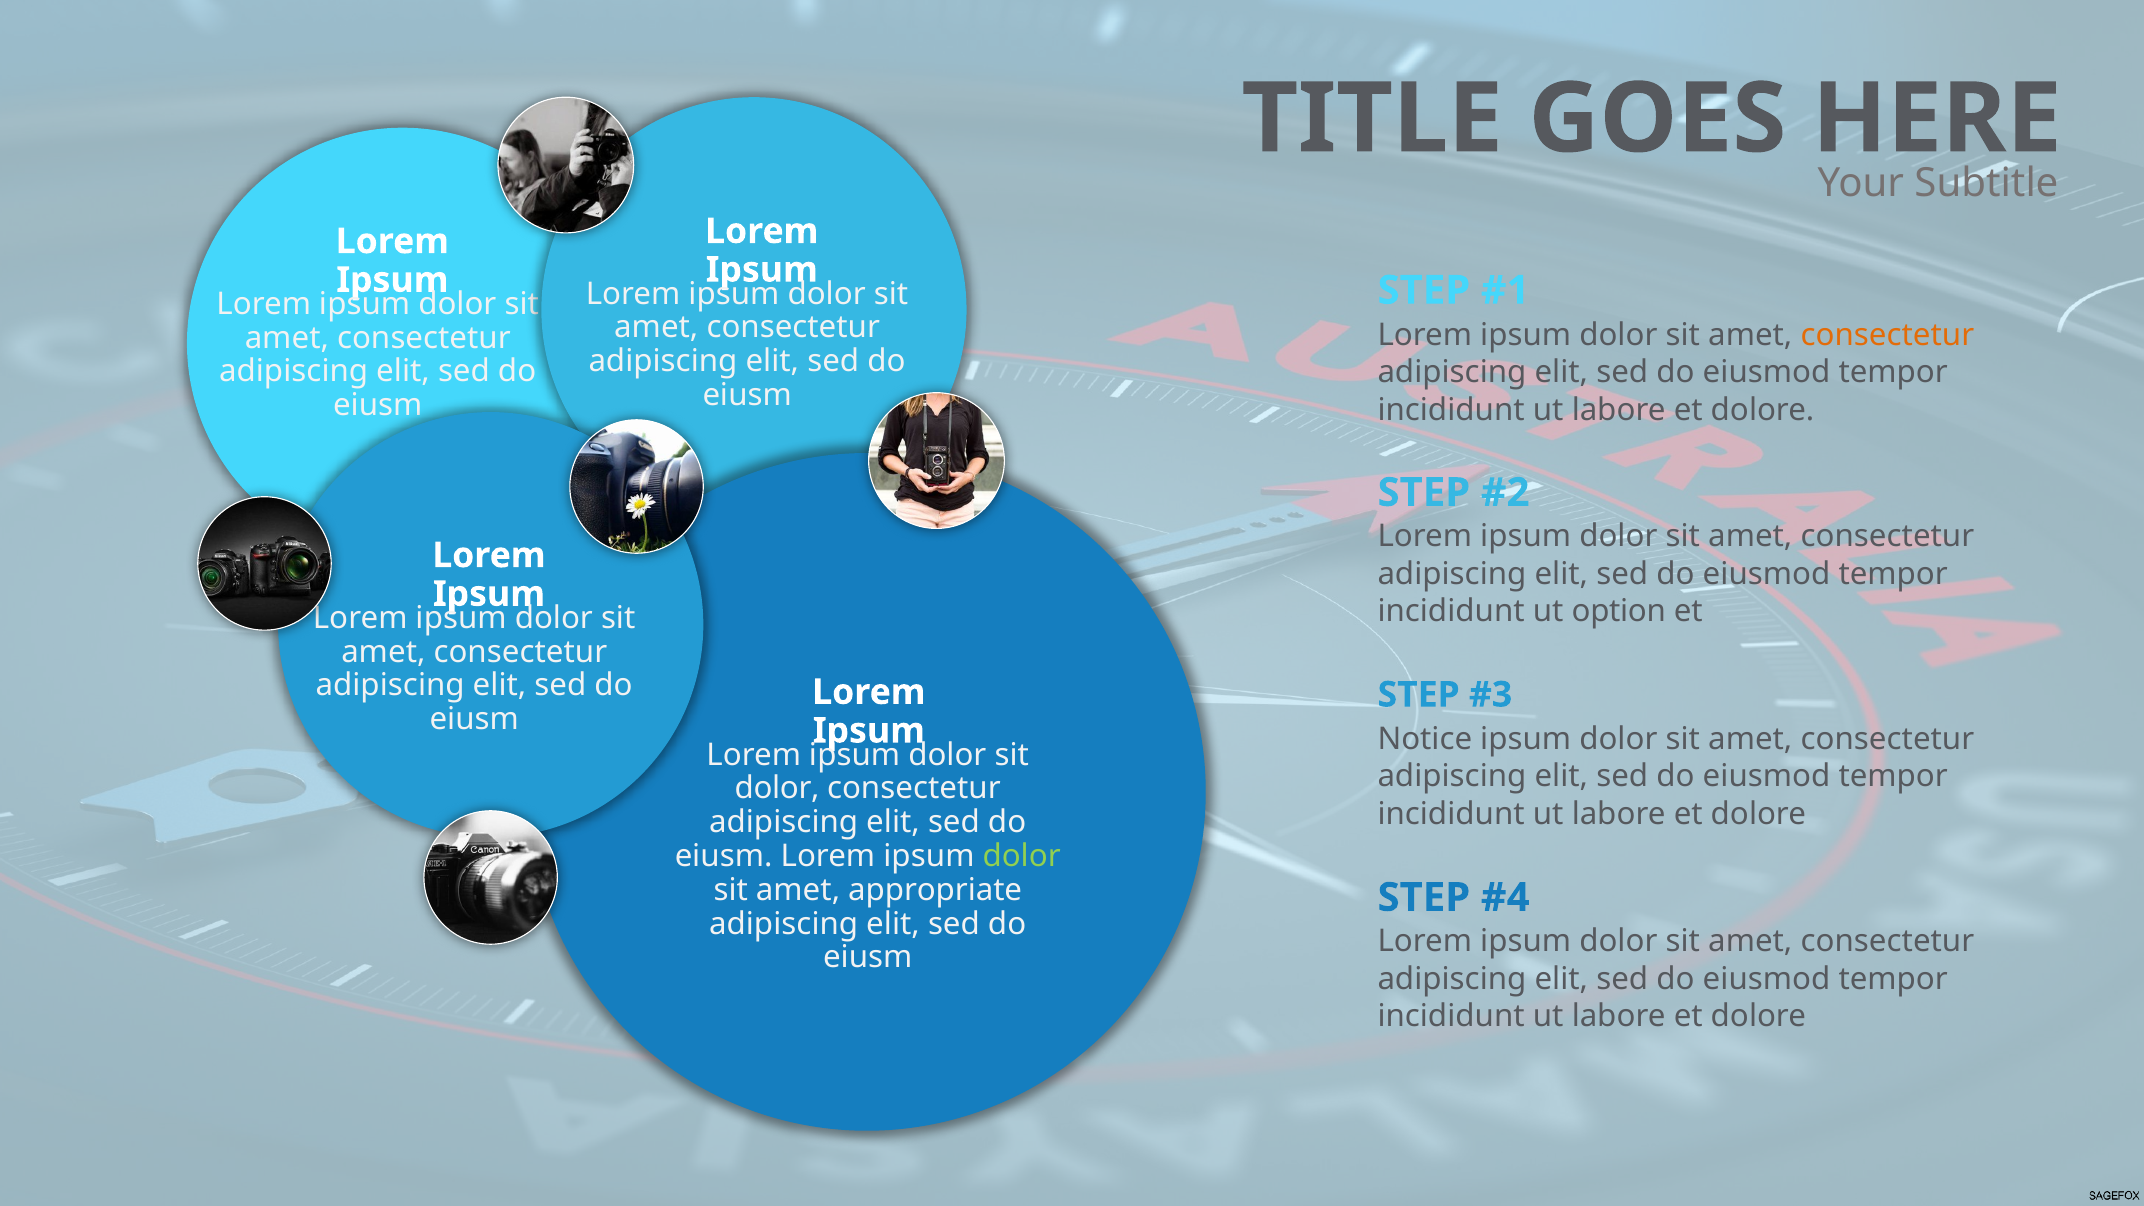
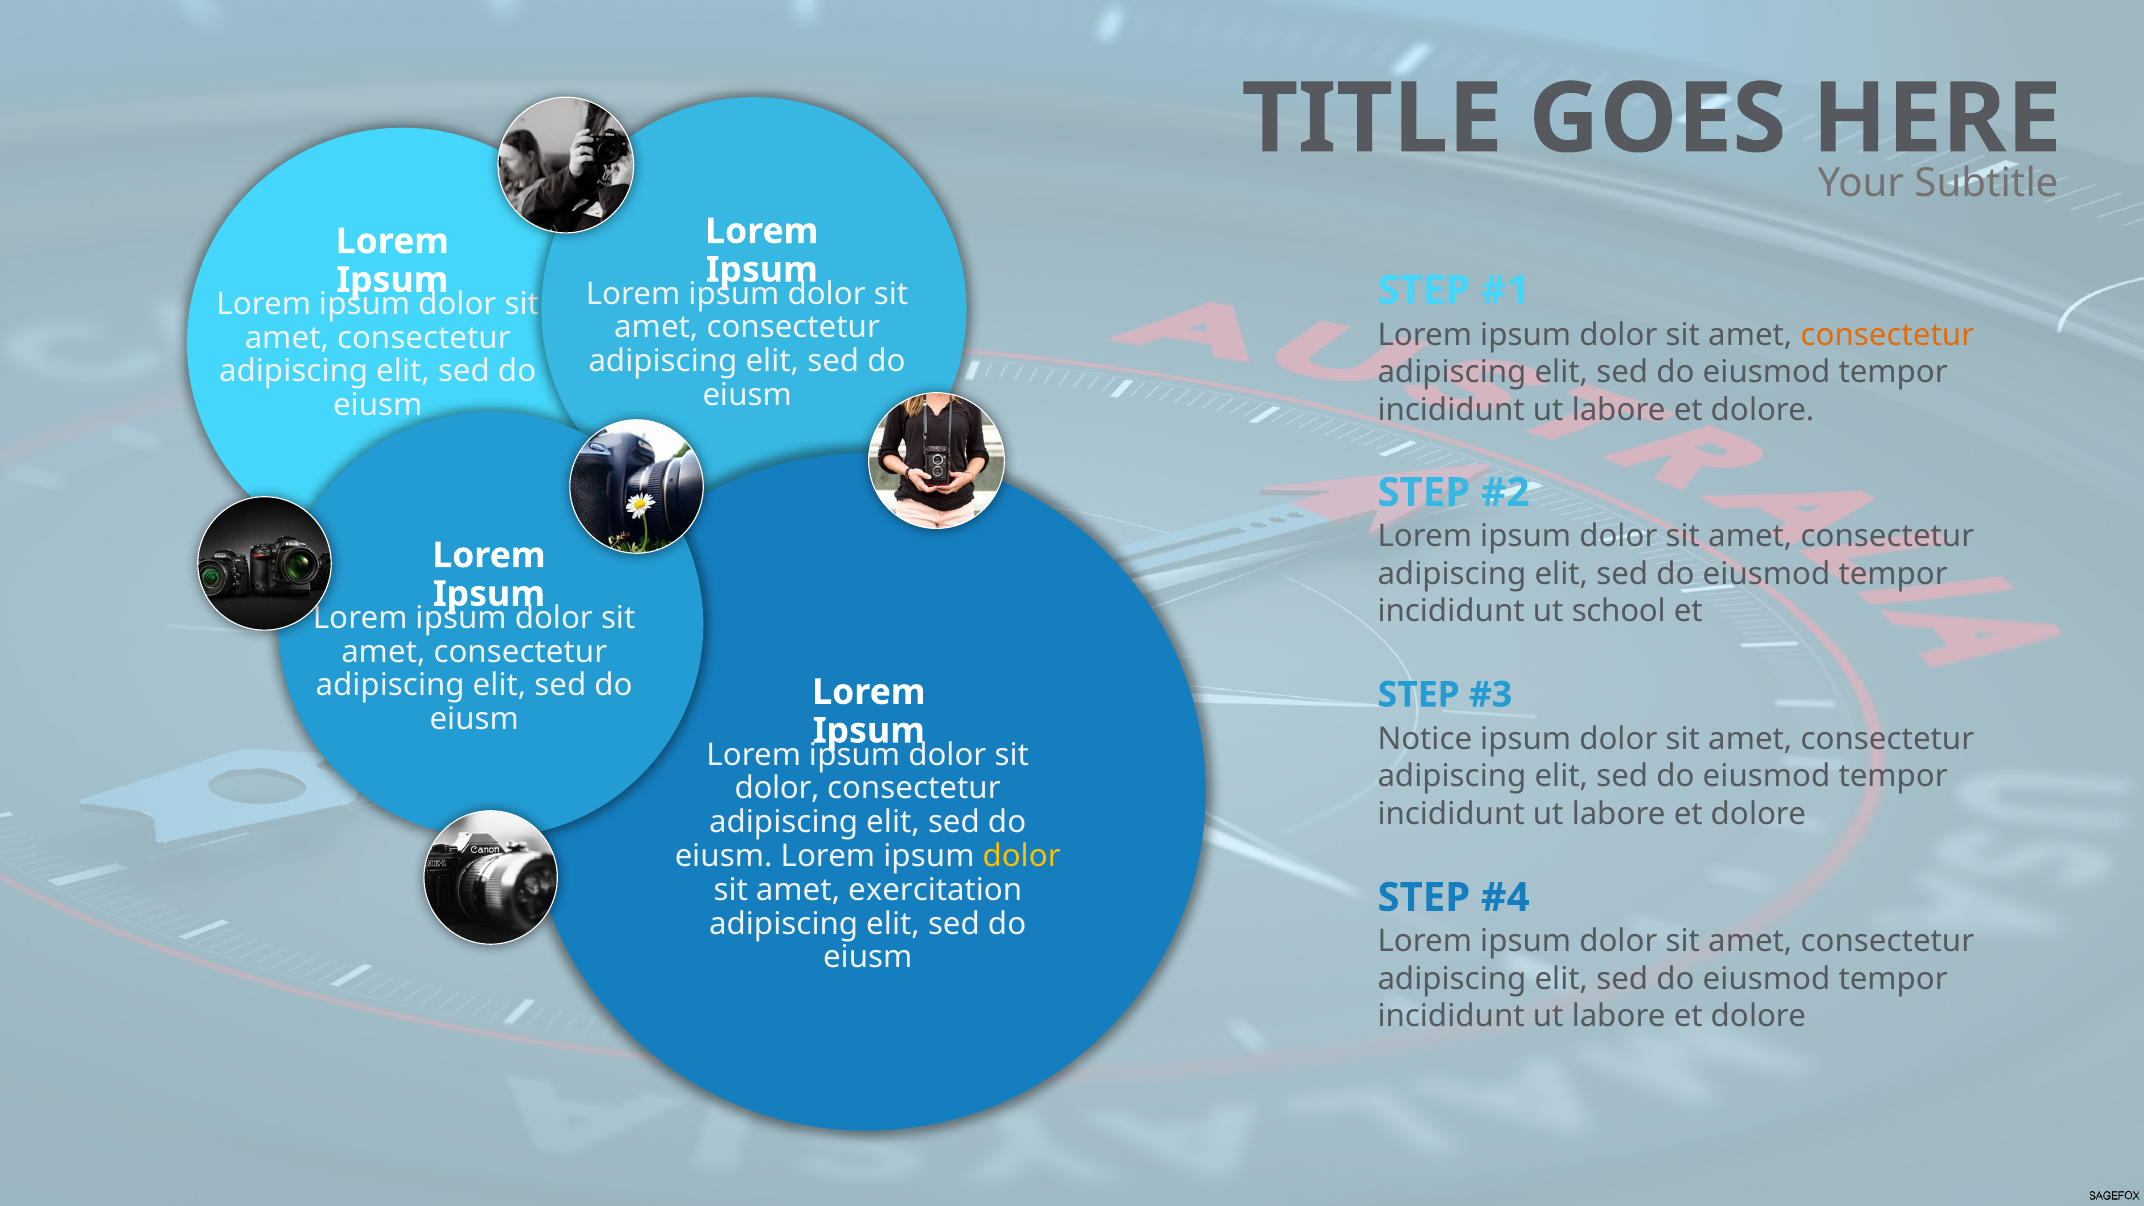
option: option -> school
dolor at (1022, 856) colour: light green -> yellow
appropriate: appropriate -> exercitation
